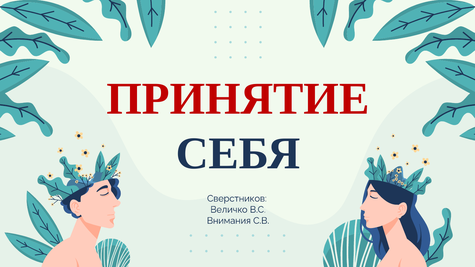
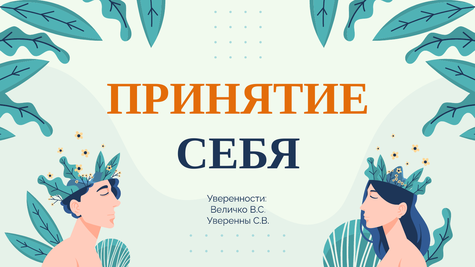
ПРИНЯТИЕ colour: red -> orange
Сверстников: Сверстников -> Уверенности
Внимания: Внимания -> Уверенны
